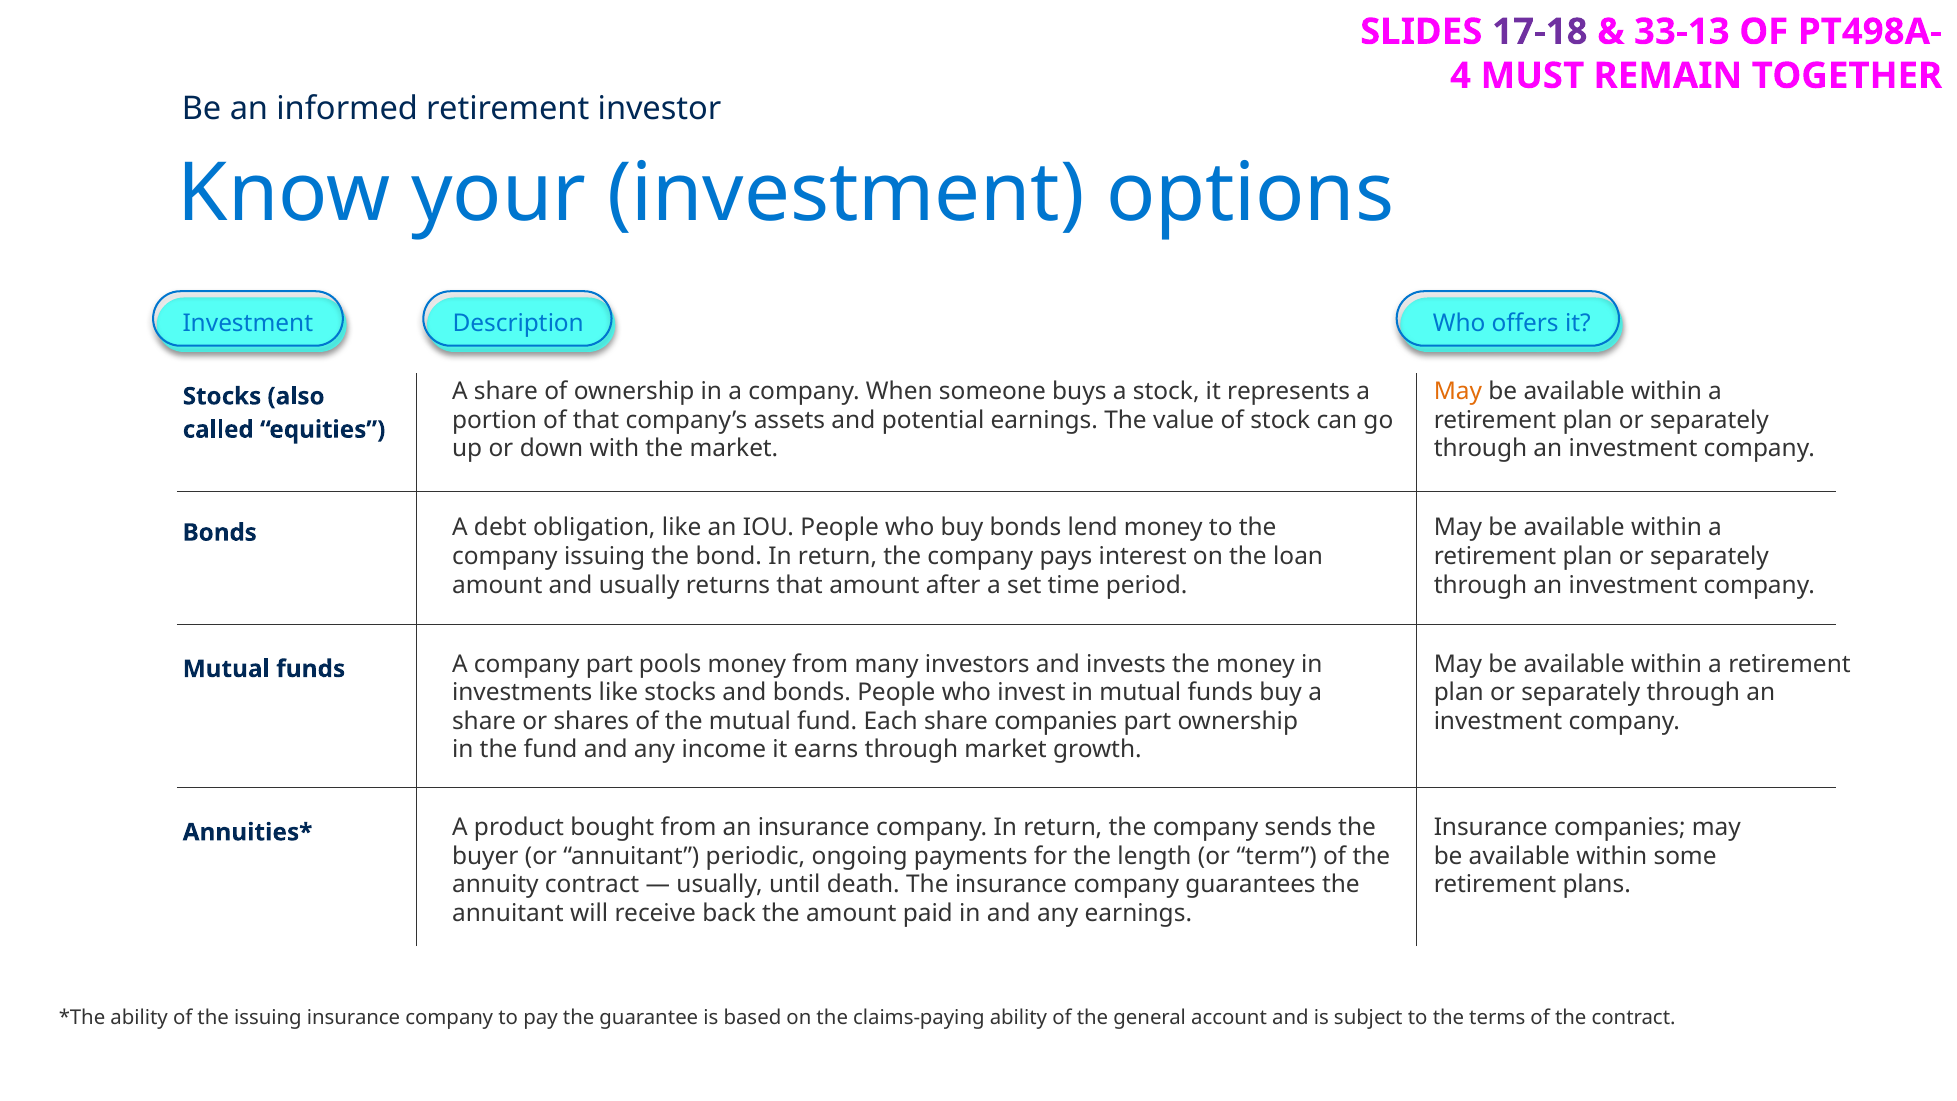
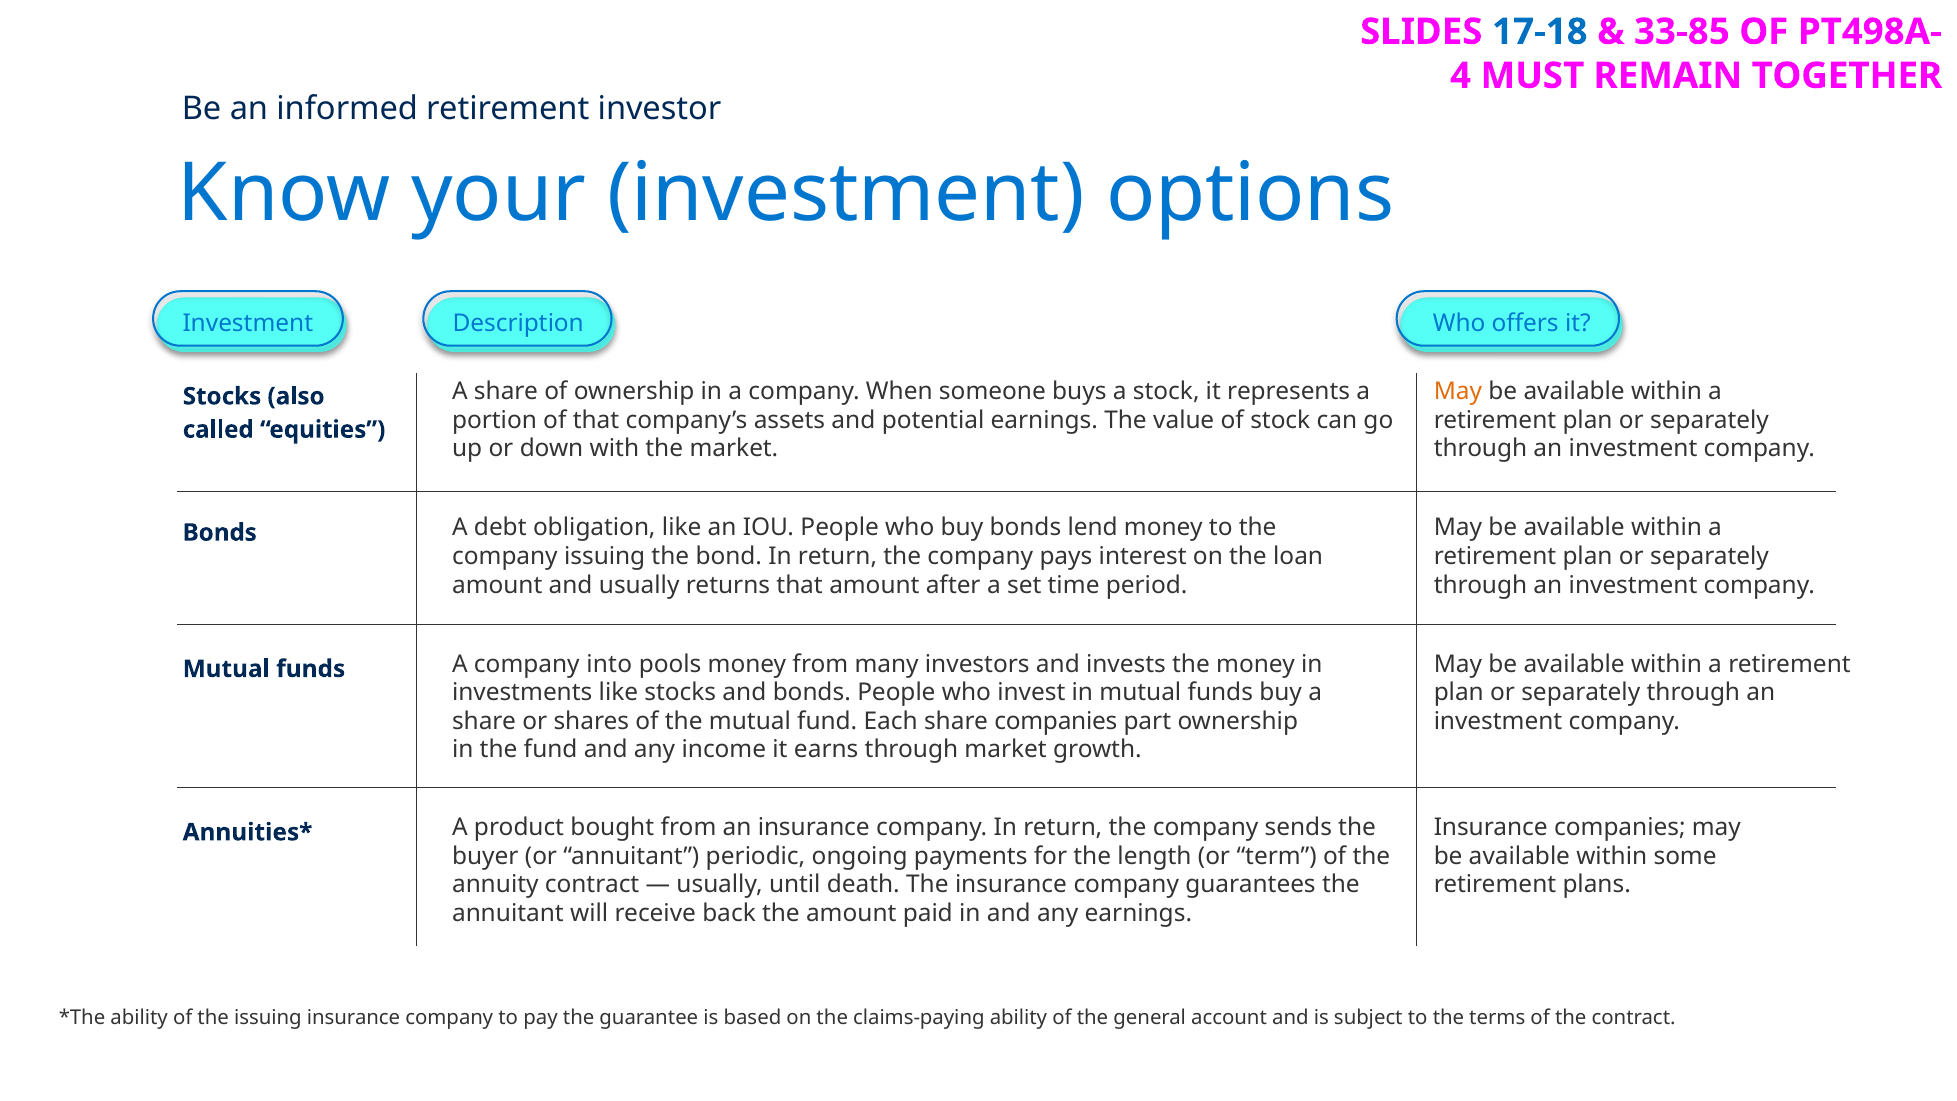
17-18 colour: purple -> blue
33-13: 33-13 -> 33-85
company part: part -> into
